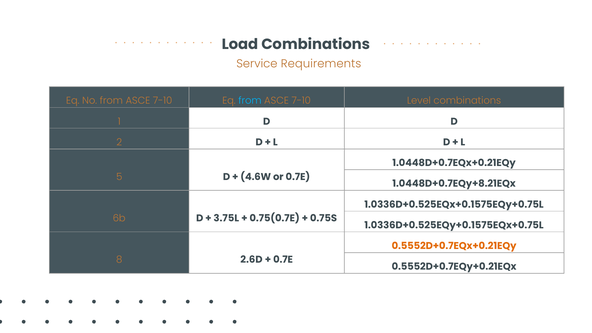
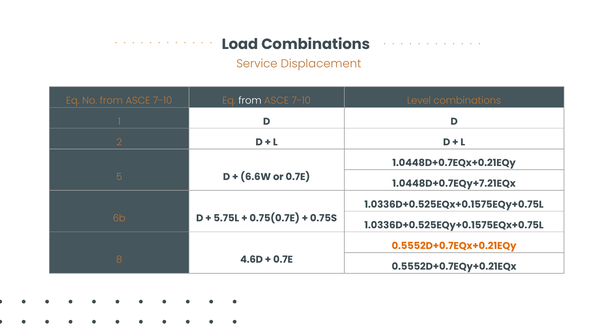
Requirements: Requirements -> Displacement
from at (250, 101) colour: light blue -> white
4.6W: 4.6W -> 6.6W
1.0448D+0.7EQy+8.21EQx: 1.0448D+0.7EQy+8.21EQx -> 1.0448D+0.7EQy+7.21EQx
3.75L: 3.75L -> 5.75L
2.6D: 2.6D -> 4.6D
